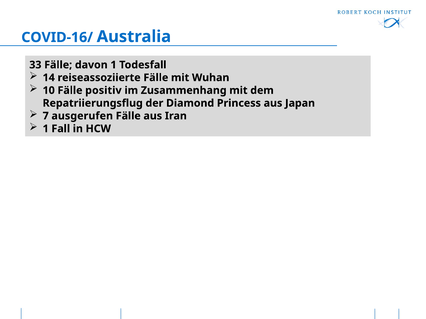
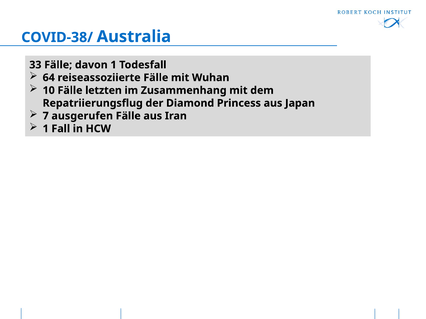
COVID-16/: COVID-16/ -> COVID-38/
14: 14 -> 64
positiv: positiv -> letzten
